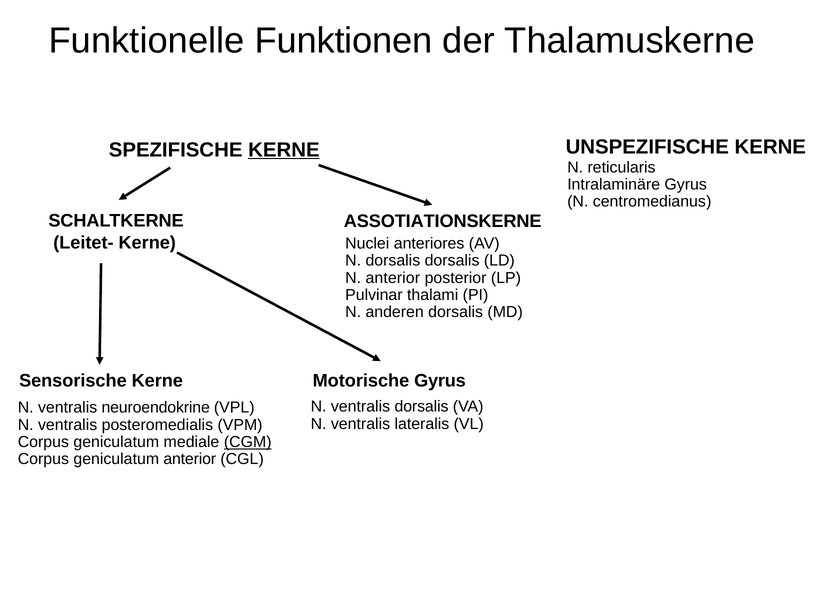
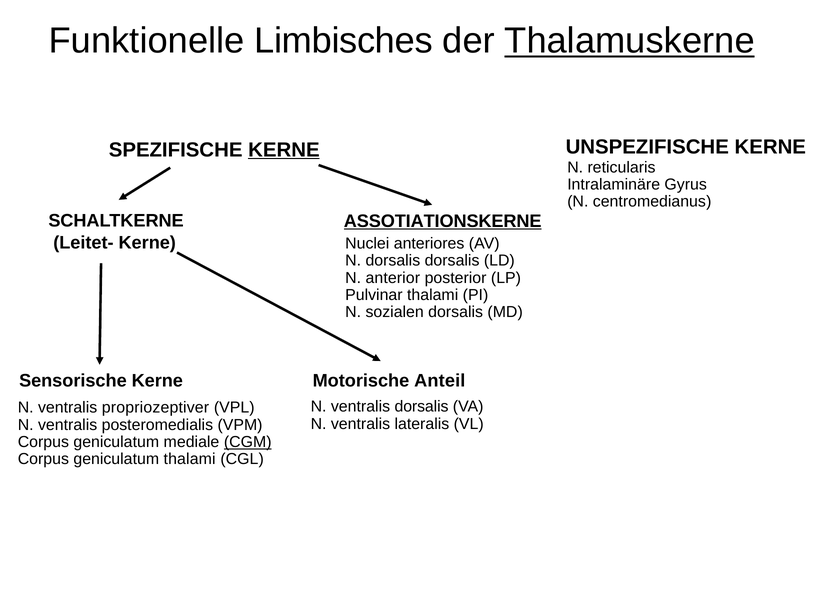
Funktionen: Funktionen -> Limbisches
Thalamuskerne underline: none -> present
ASSOTIATIONSKERNE underline: none -> present
anderen: anderen -> sozialen
Motorische Gyrus: Gyrus -> Anteil
neuroendokrine: neuroendokrine -> propriozeptiver
geniculatum anterior: anterior -> thalami
